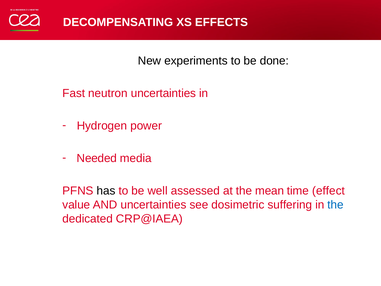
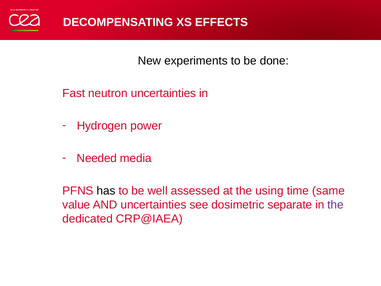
mean: mean -> using
effect: effect -> same
suffering: suffering -> separate
the at (336, 205) colour: blue -> purple
